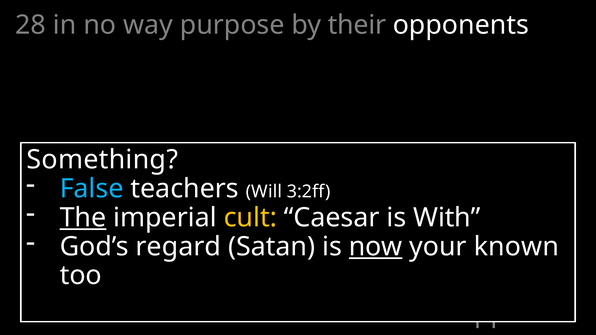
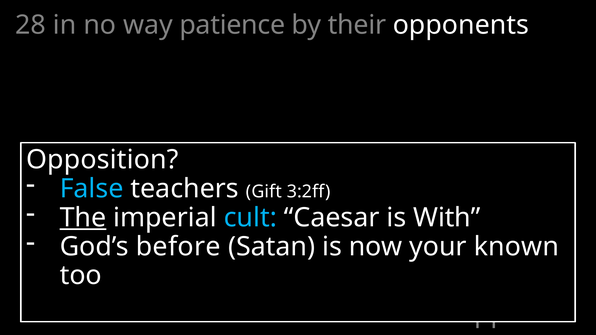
purpose: purpose -> patience
Something: Something -> Opposition
Will: Will -> Gift
cult colour: yellow -> light blue
regard: regard -> before
now underline: present -> none
